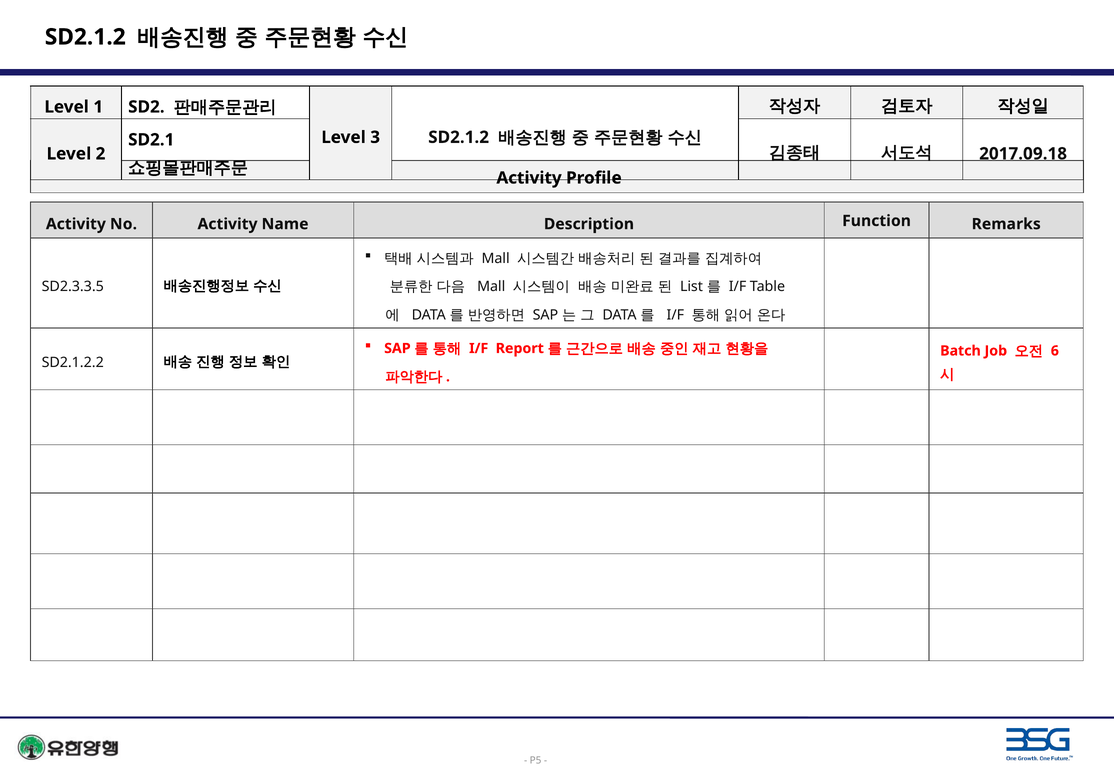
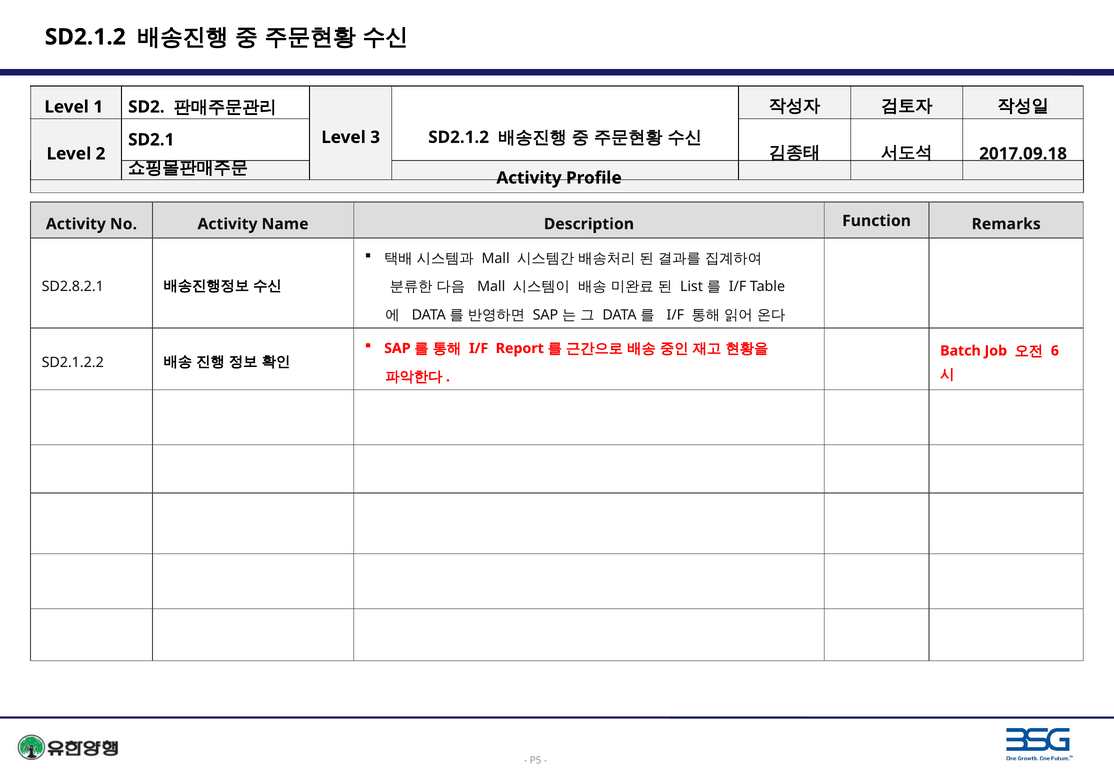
SD2.3.3.5: SD2.3.3.5 -> SD2.8.2.1
